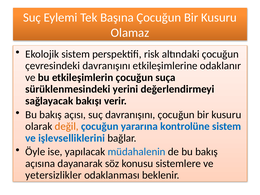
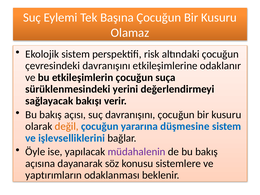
kontrolüne: kontrolüne -> düşmesine
müdahalenin colour: blue -> purple
yetersizlikler: yetersizlikler -> yaptırımların
